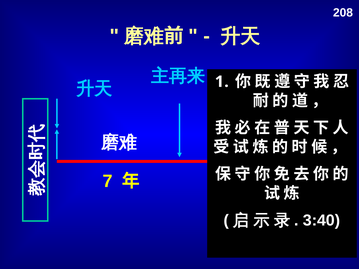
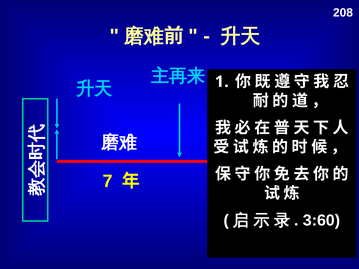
3:40: 3:40 -> 3:60
